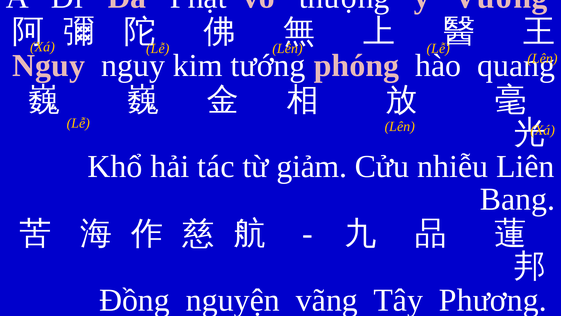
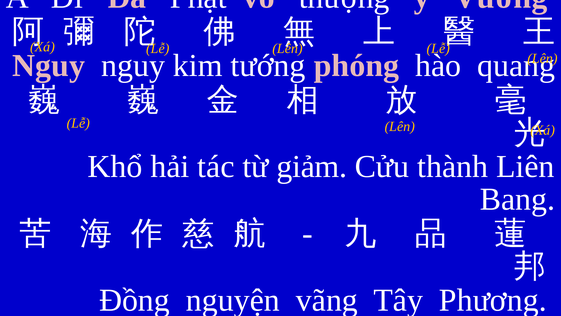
nhiễu: nhiễu -> thành
